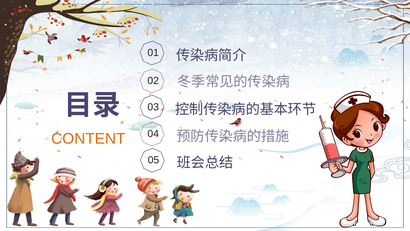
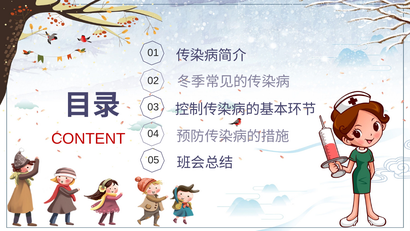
CONTENT colour: orange -> red
